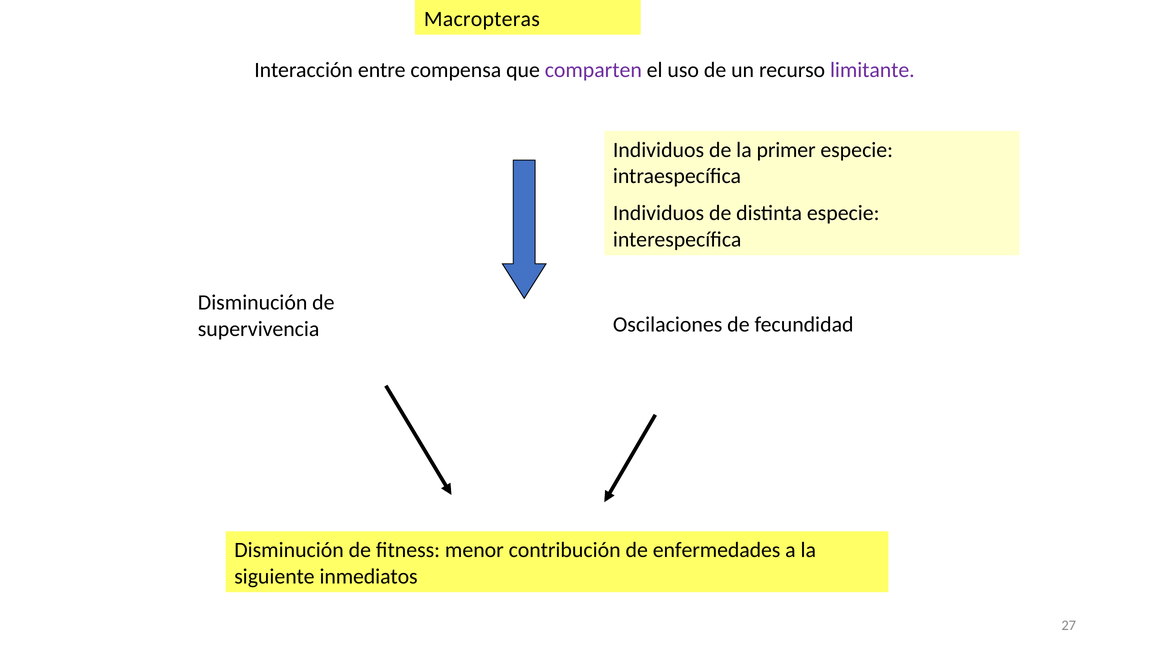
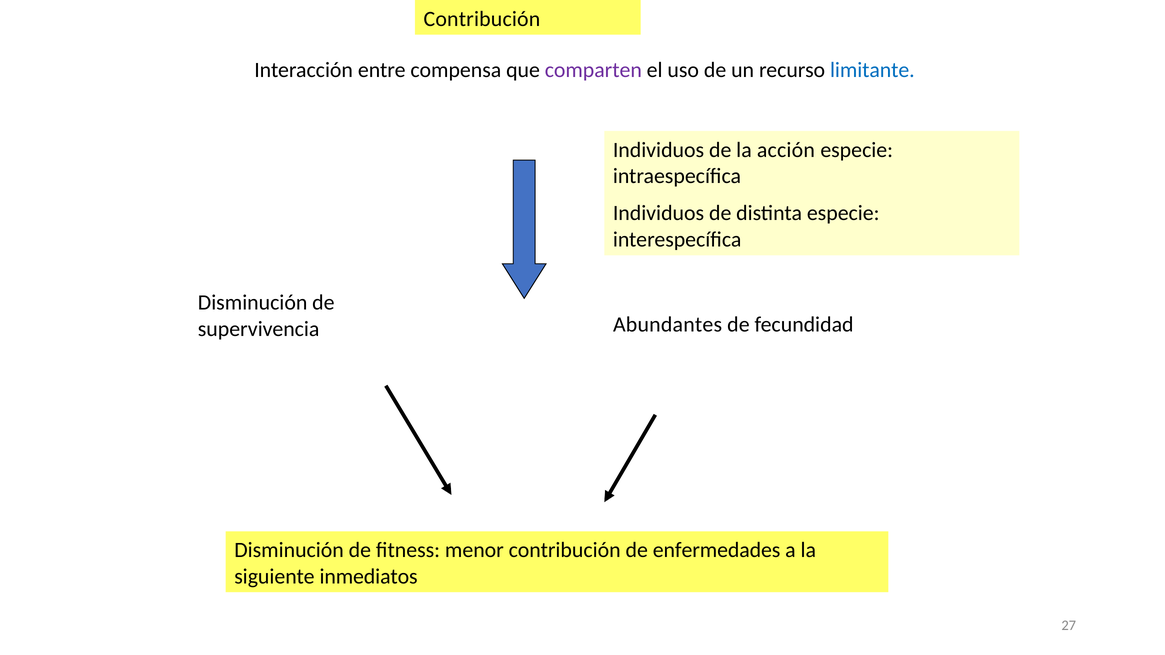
Macropteras at (482, 19): Macropteras -> Contribución
limitante colour: purple -> blue
primer: primer -> acción
Oscilaciones: Oscilaciones -> Abundantes
